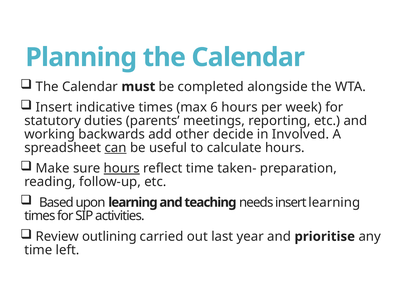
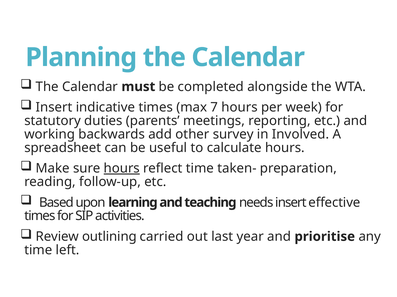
6: 6 -> 7
decide: decide -> survey
can underline: present -> none
insert learning: learning -> effective
